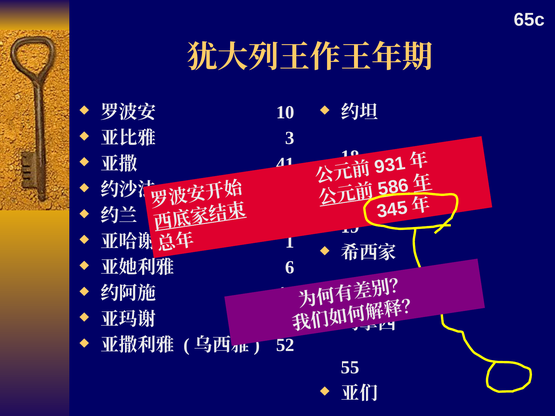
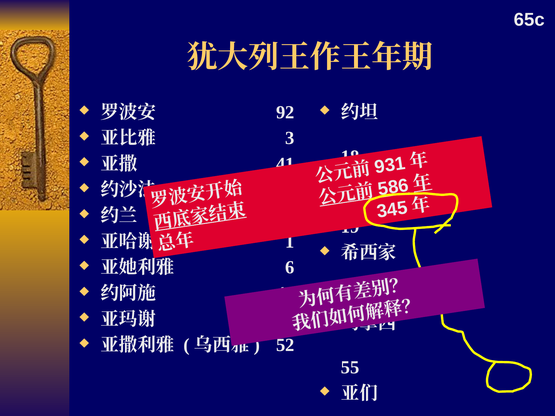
10: 10 -> 92
